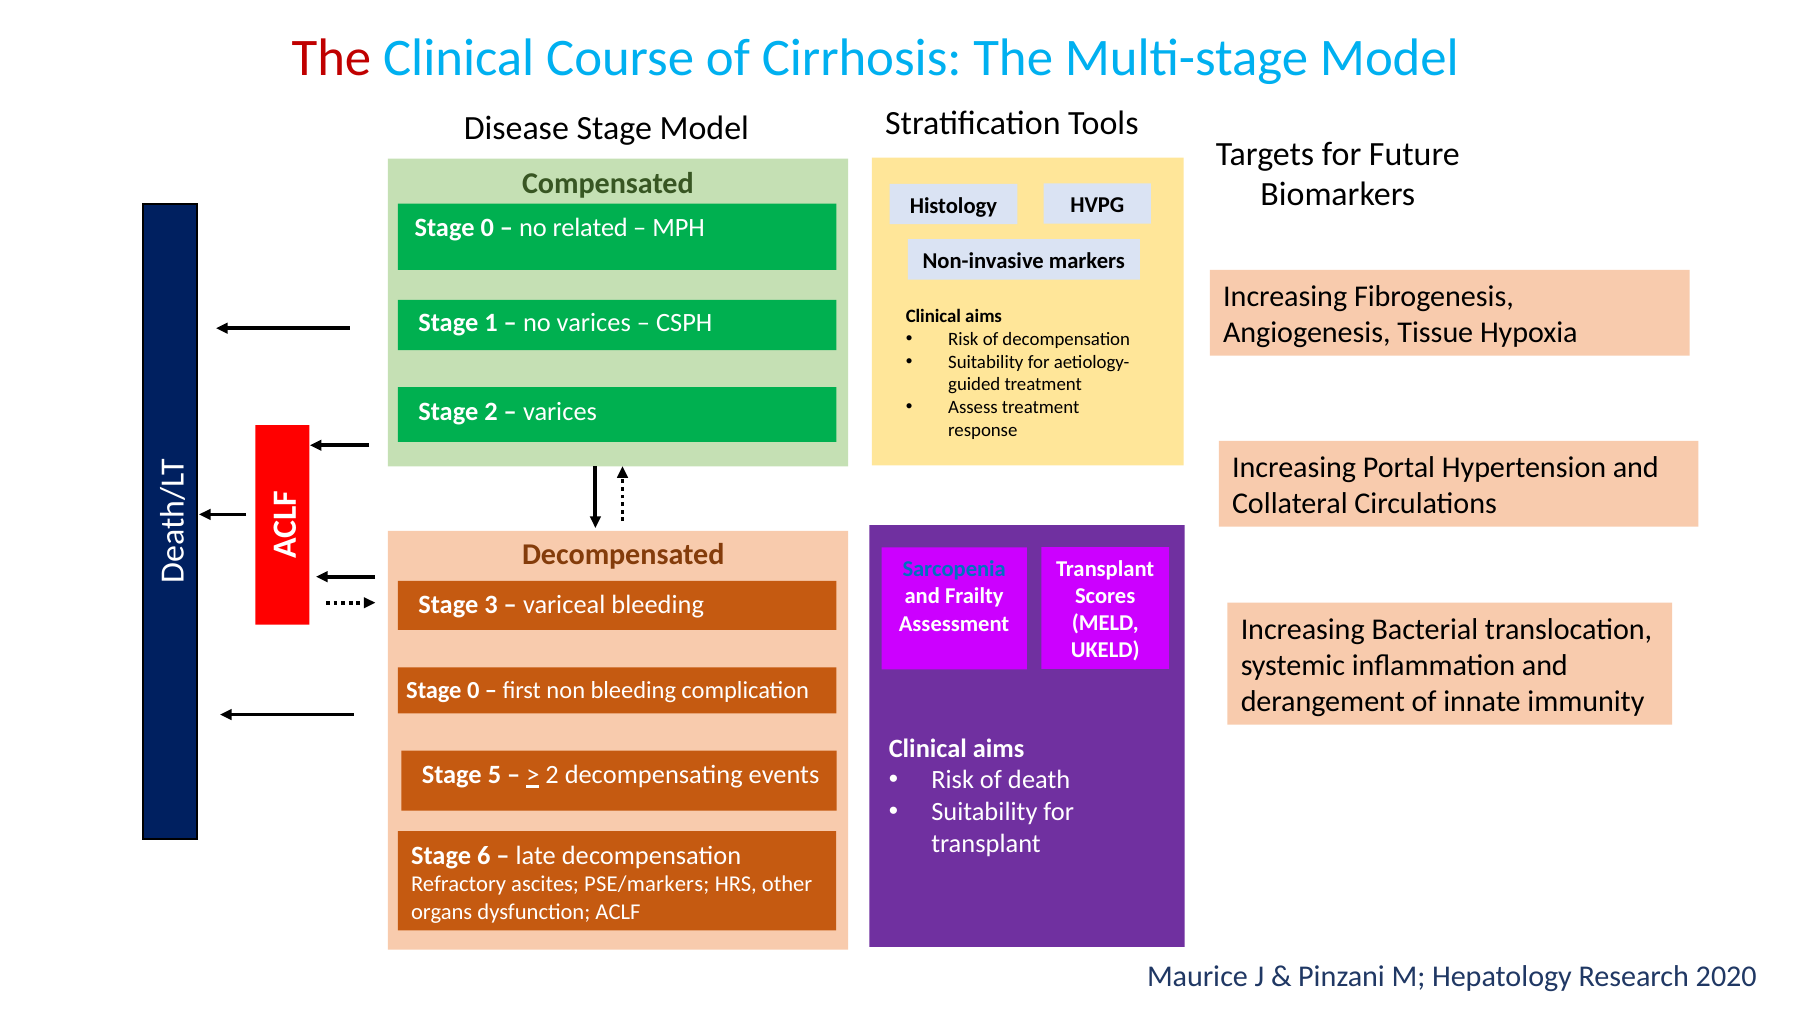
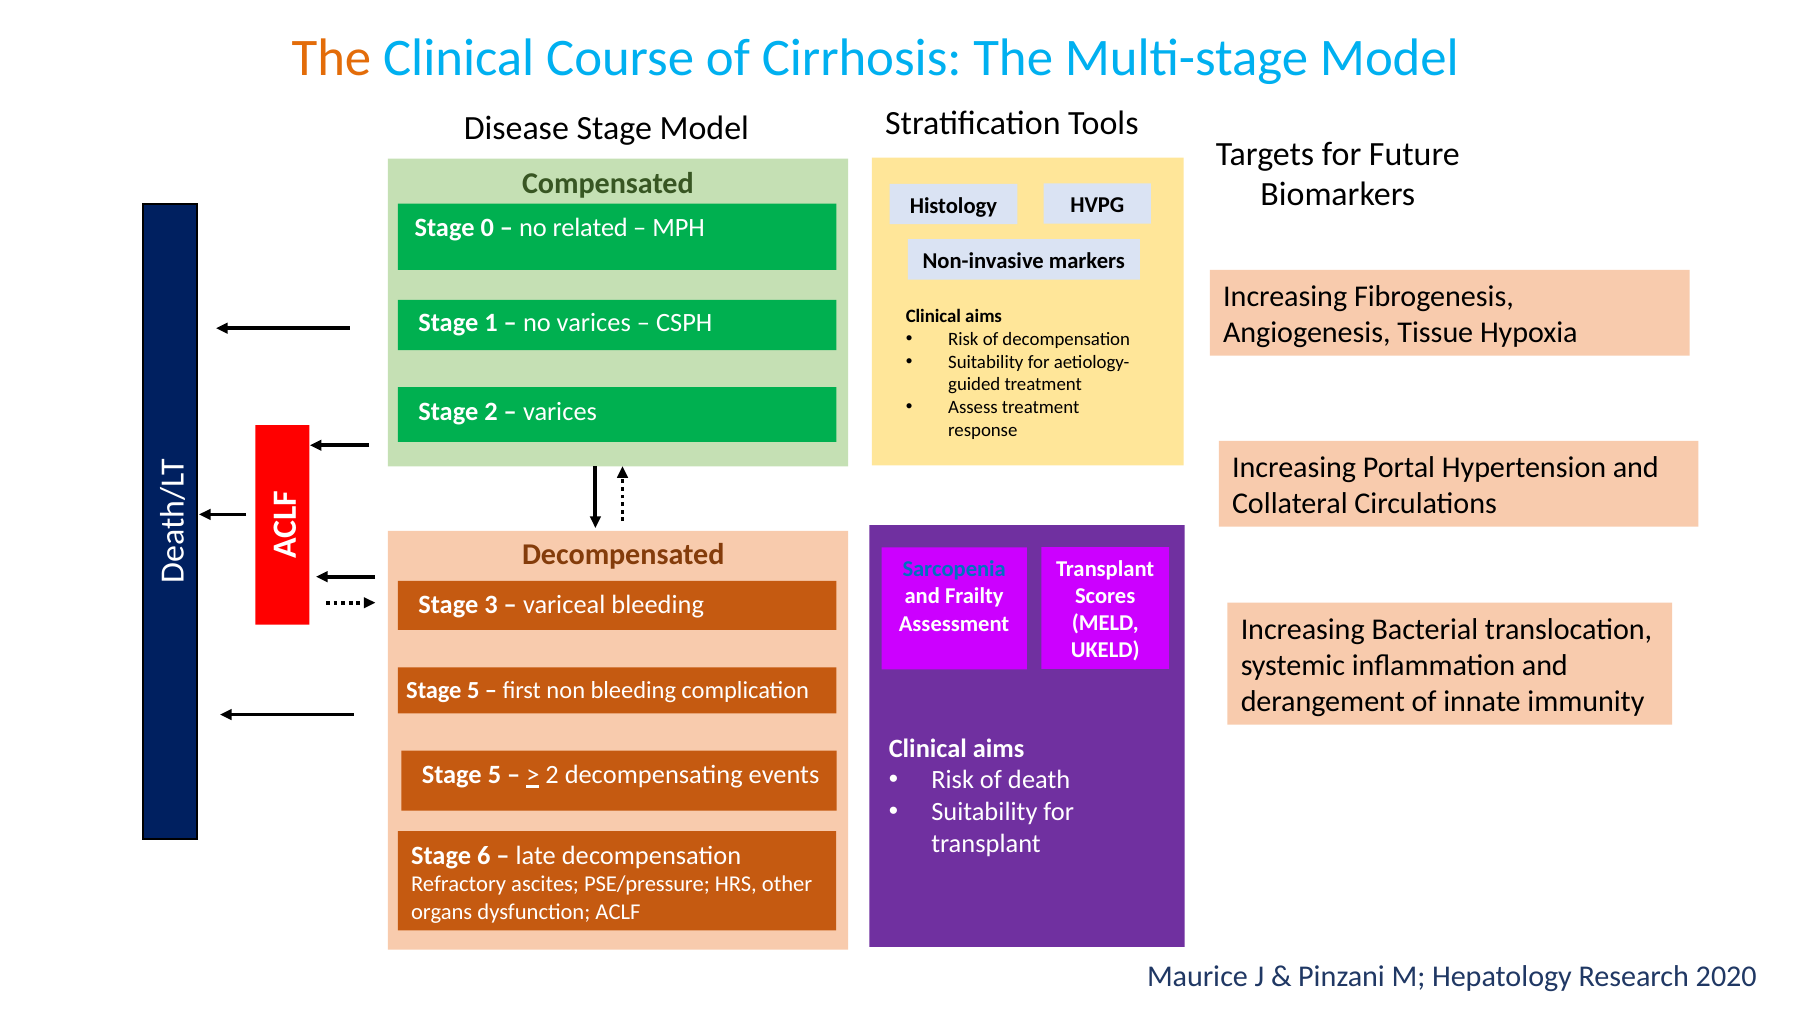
The at (331, 59) colour: red -> orange
0 at (473, 691): 0 -> 5
PSE/markers: PSE/markers -> PSE/pressure
